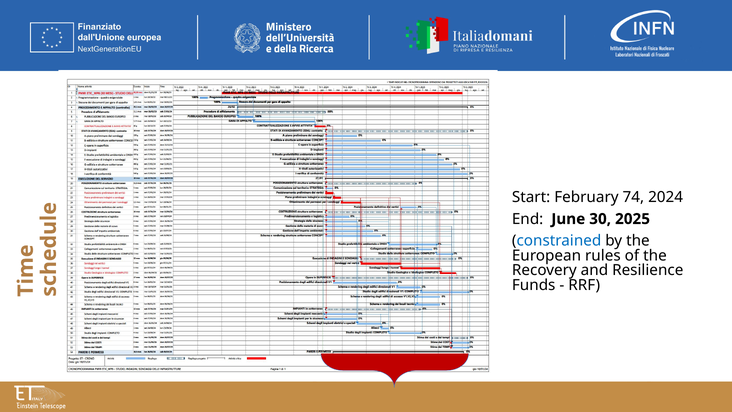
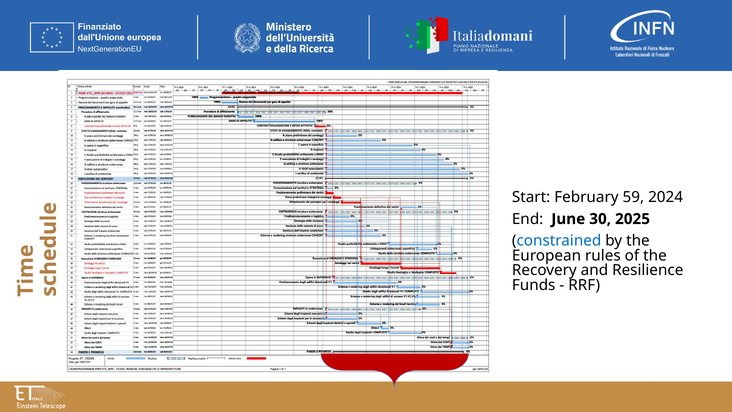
74: 74 -> 59
